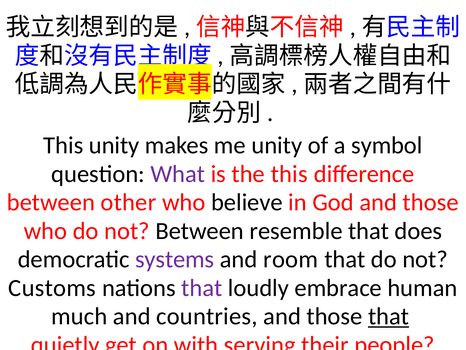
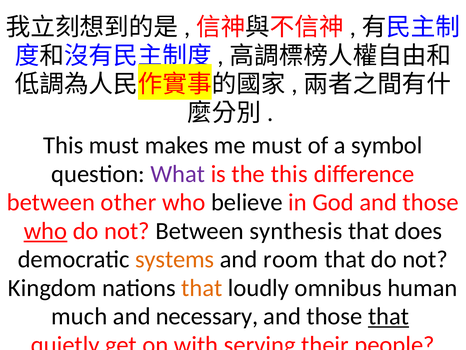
This unity: unity -> must
me unity: unity -> must
who at (45, 231) underline: none -> present
resemble: resemble -> synthesis
systems colour: purple -> orange
Customs: Customs -> Kingdom
that at (202, 288) colour: purple -> orange
embrace: embrace -> omnibus
countries: countries -> necessary
